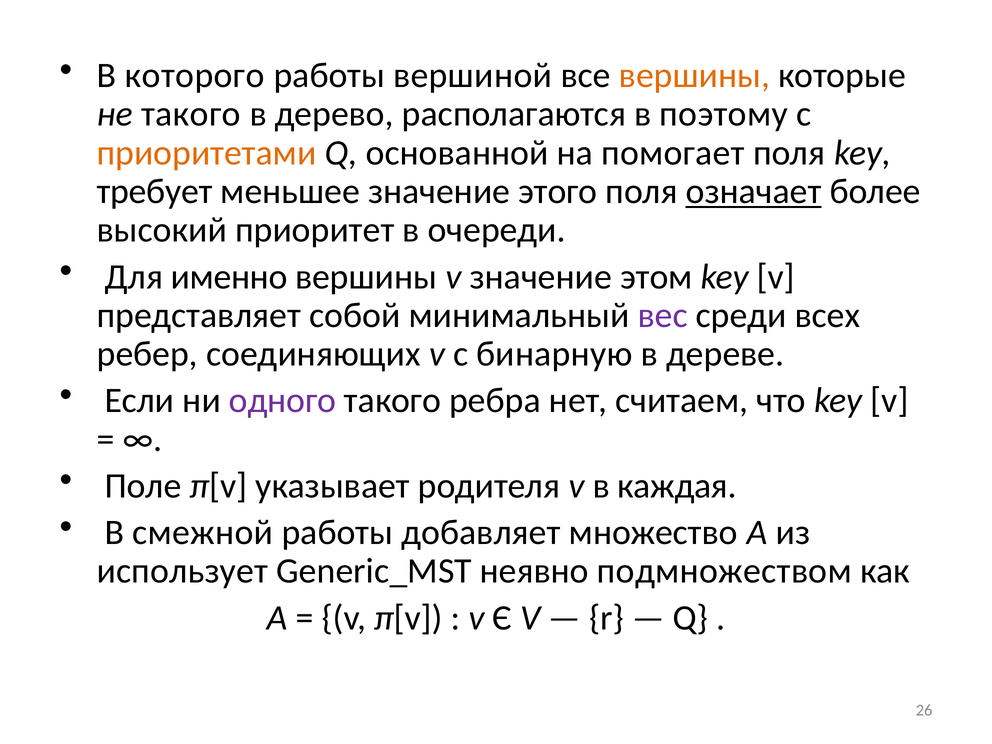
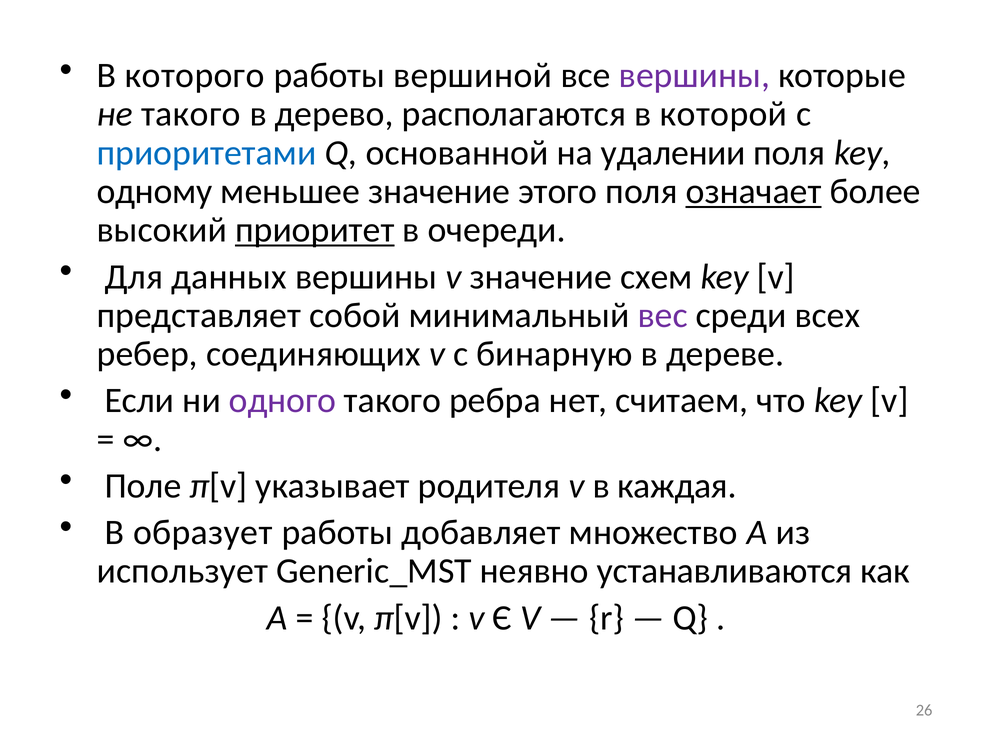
вершины at (694, 75) colour: orange -> purple
поэтому: поэтому -> которой
приоритетами colour: orange -> blue
помогает: помогает -> удалении
требует: требует -> одному
приоритет underline: none -> present
именно: именно -> данных
этом: этом -> схем
смежной: смежной -> образует
подмножеством: подмножеством -> устанавливаются
